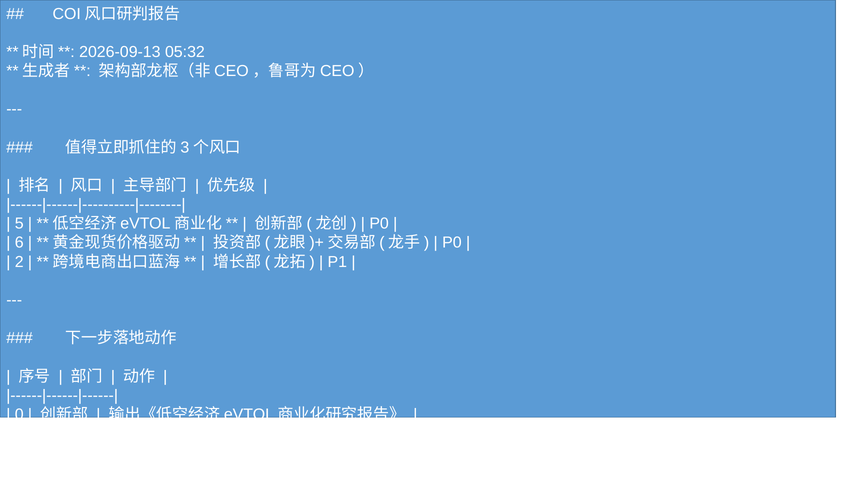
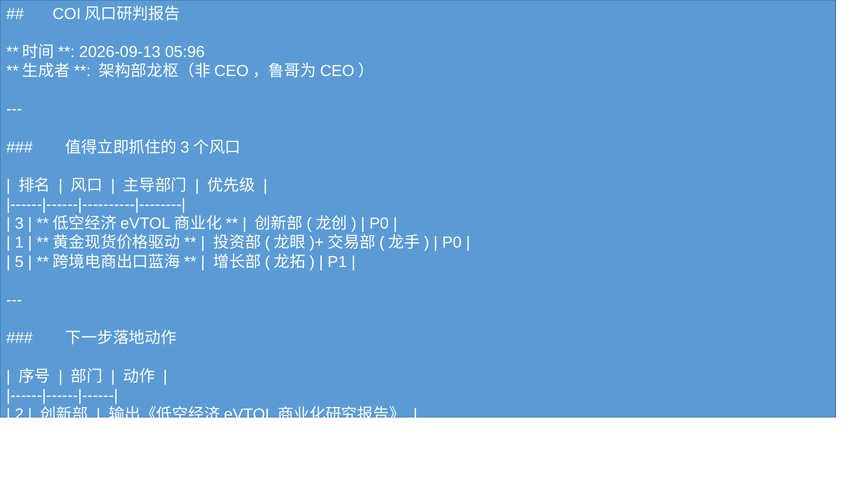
05:32: 05:32 -> 05:96
5 at (19, 224): 5 -> 3
6: 6 -> 1
2 at (19, 262): 2 -> 5
0 at (19, 415): 0 -> 2
